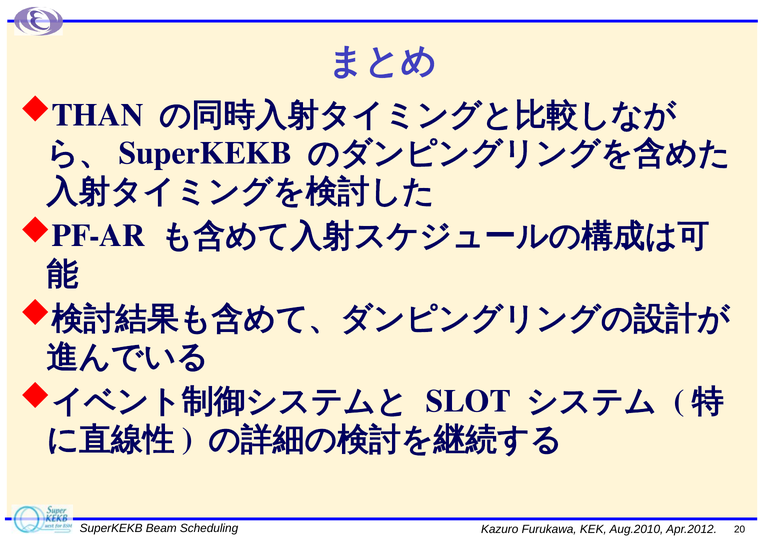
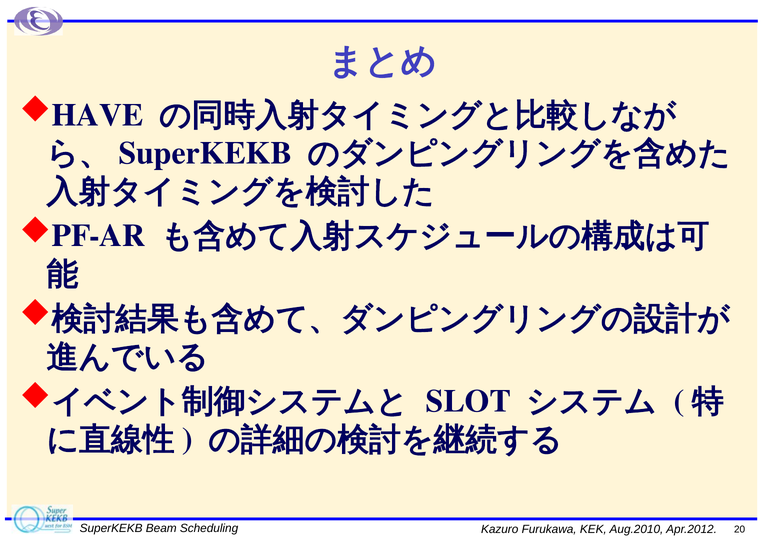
THAN: THAN -> HAVE
